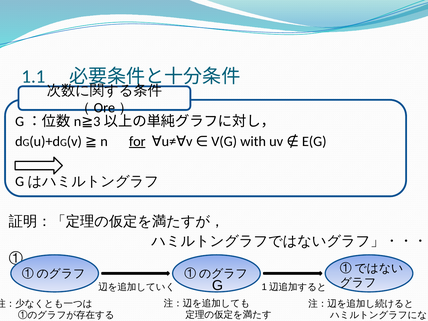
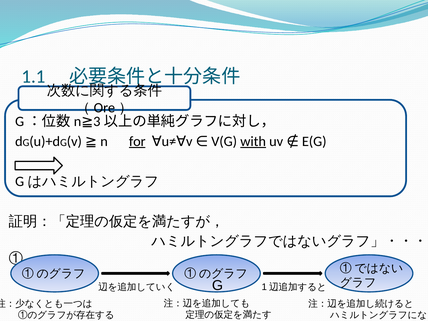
with underline: none -> present
